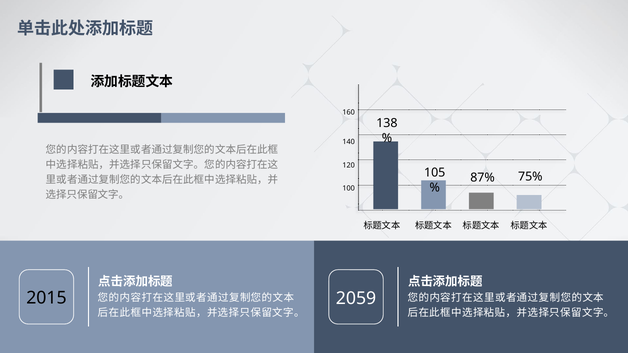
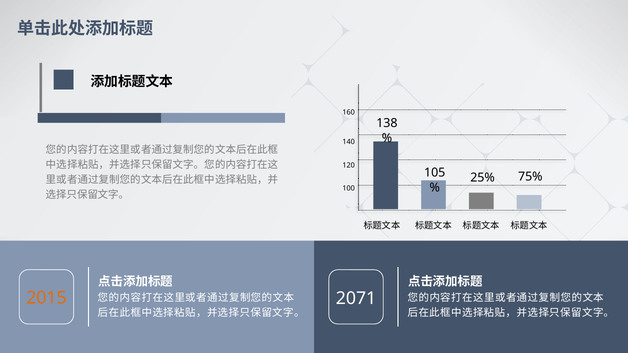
87%: 87% -> 25%
2015 colour: black -> orange
2059: 2059 -> 2071
